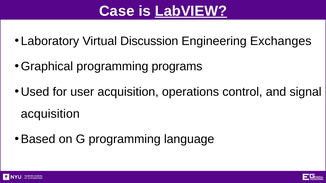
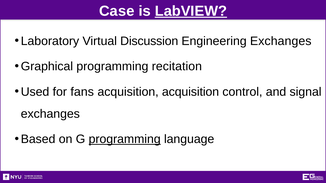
programs: programs -> recitation
user: user -> fans
acquisition operations: operations -> acquisition
acquisition at (50, 114): acquisition -> exchanges
programming at (125, 139) underline: none -> present
